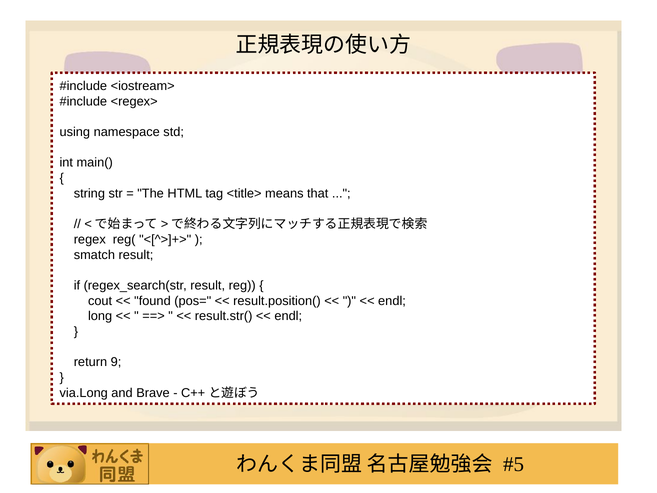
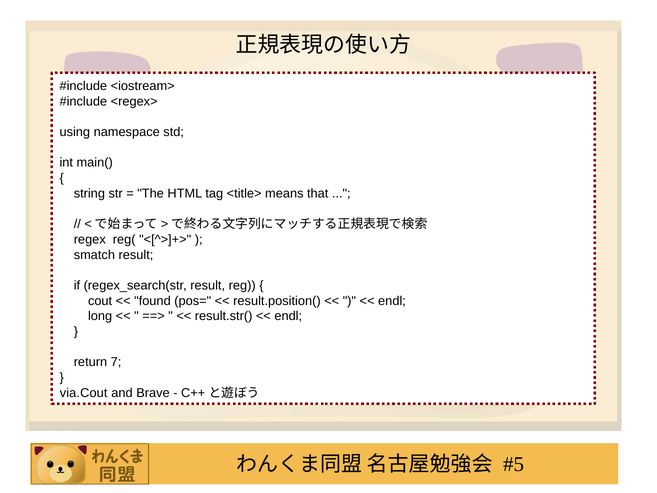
9: 9 -> 7
via.Long: via.Long -> via.Cout
